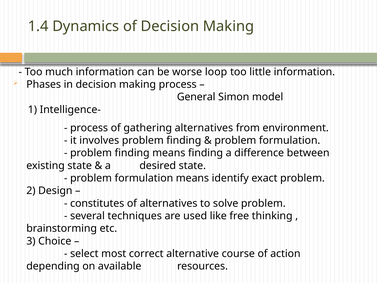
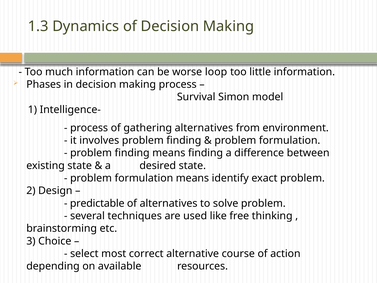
1.4: 1.4 -> 1.3
General: General -> Survival
constitutes: constitutes -> predictable
